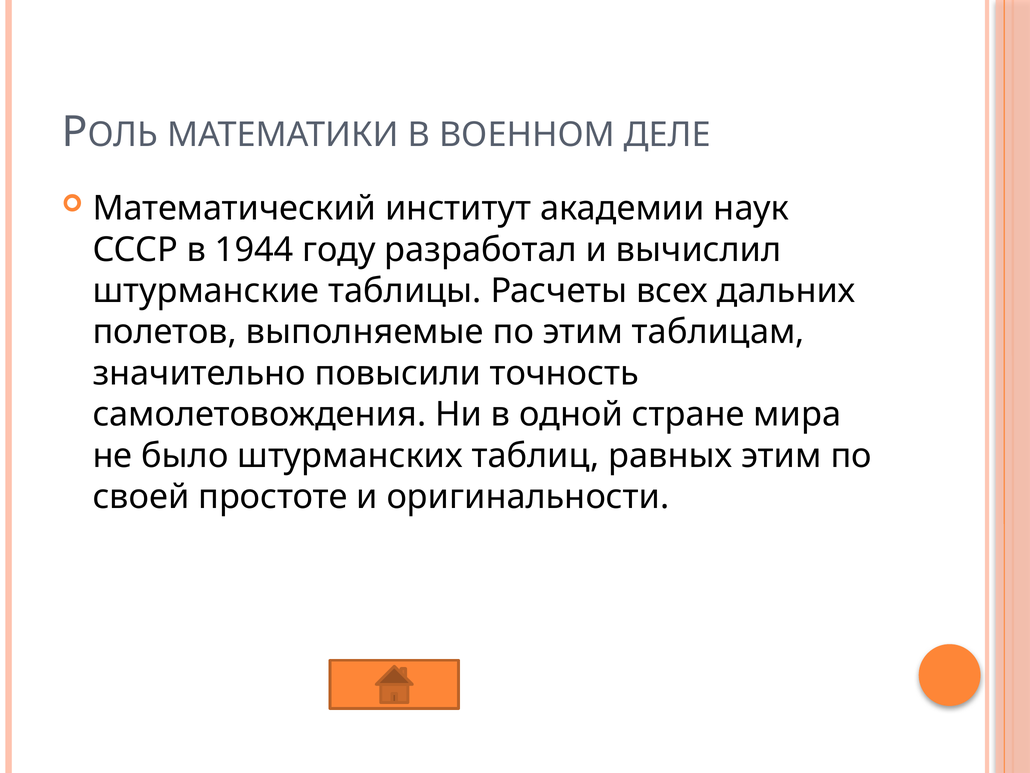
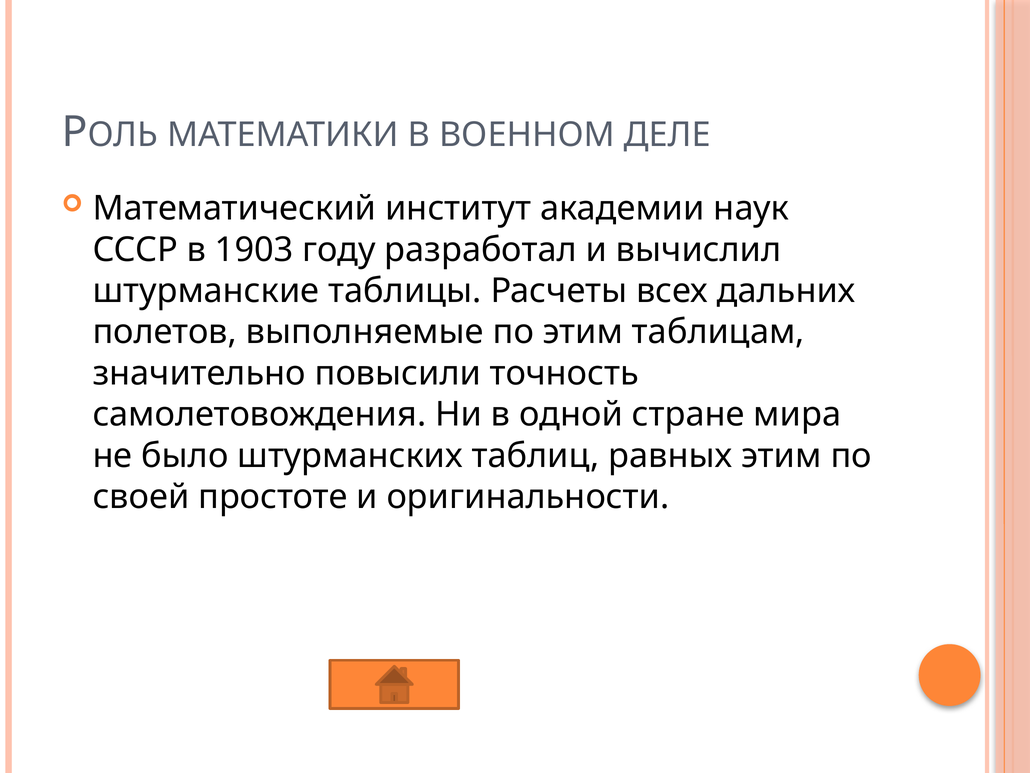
1944: 1944 -> 1903
